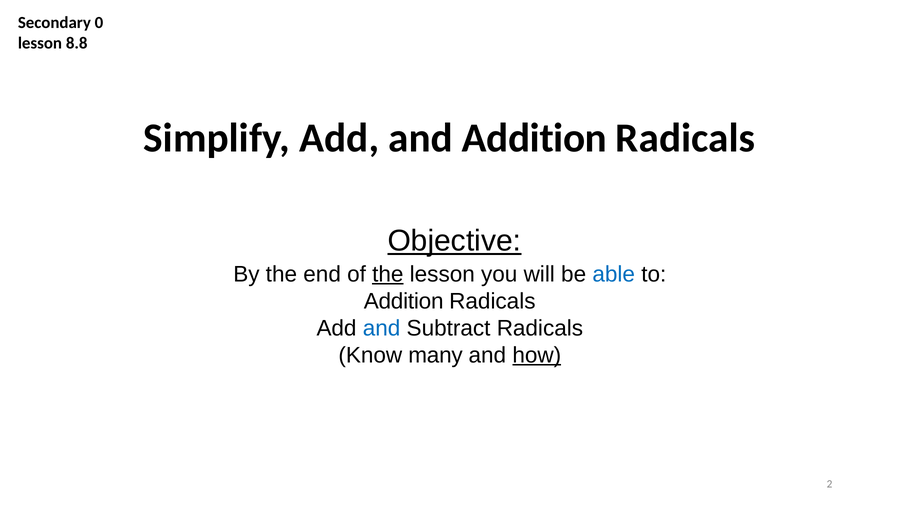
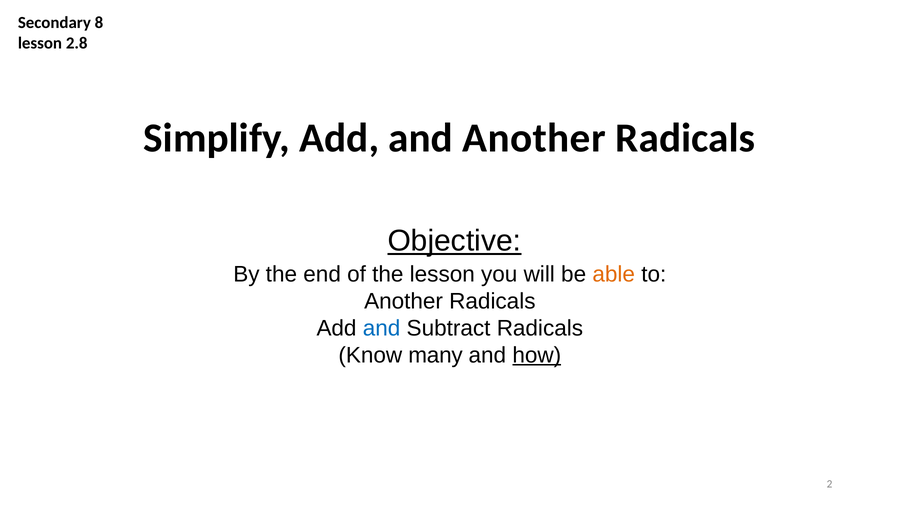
0: 0 -> 8
8.8: 8.8 -> 2.8
and Addition: Addition -> Another
the at (388, 274) underline: present -> none
able colour: blue -> orange
Addition at (404, 301): Addition -> Another
